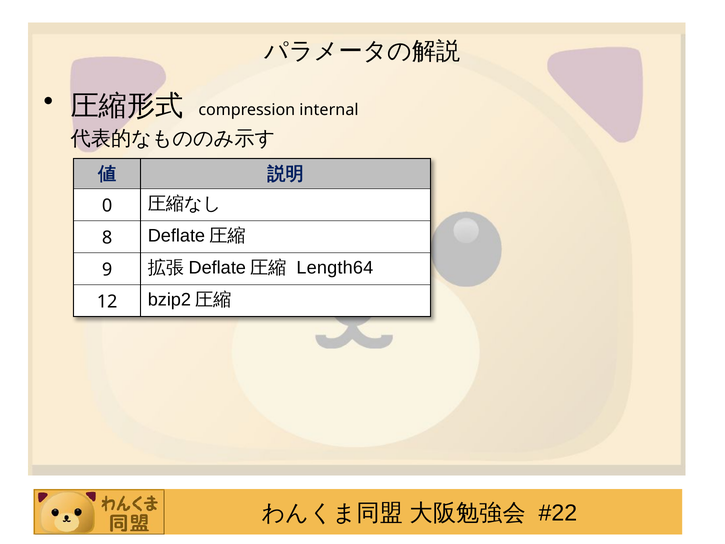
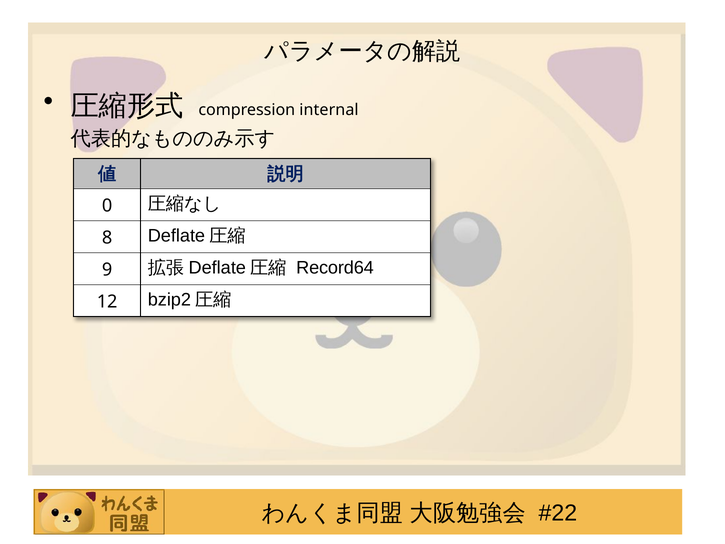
Length64: Length64 -> Record64
